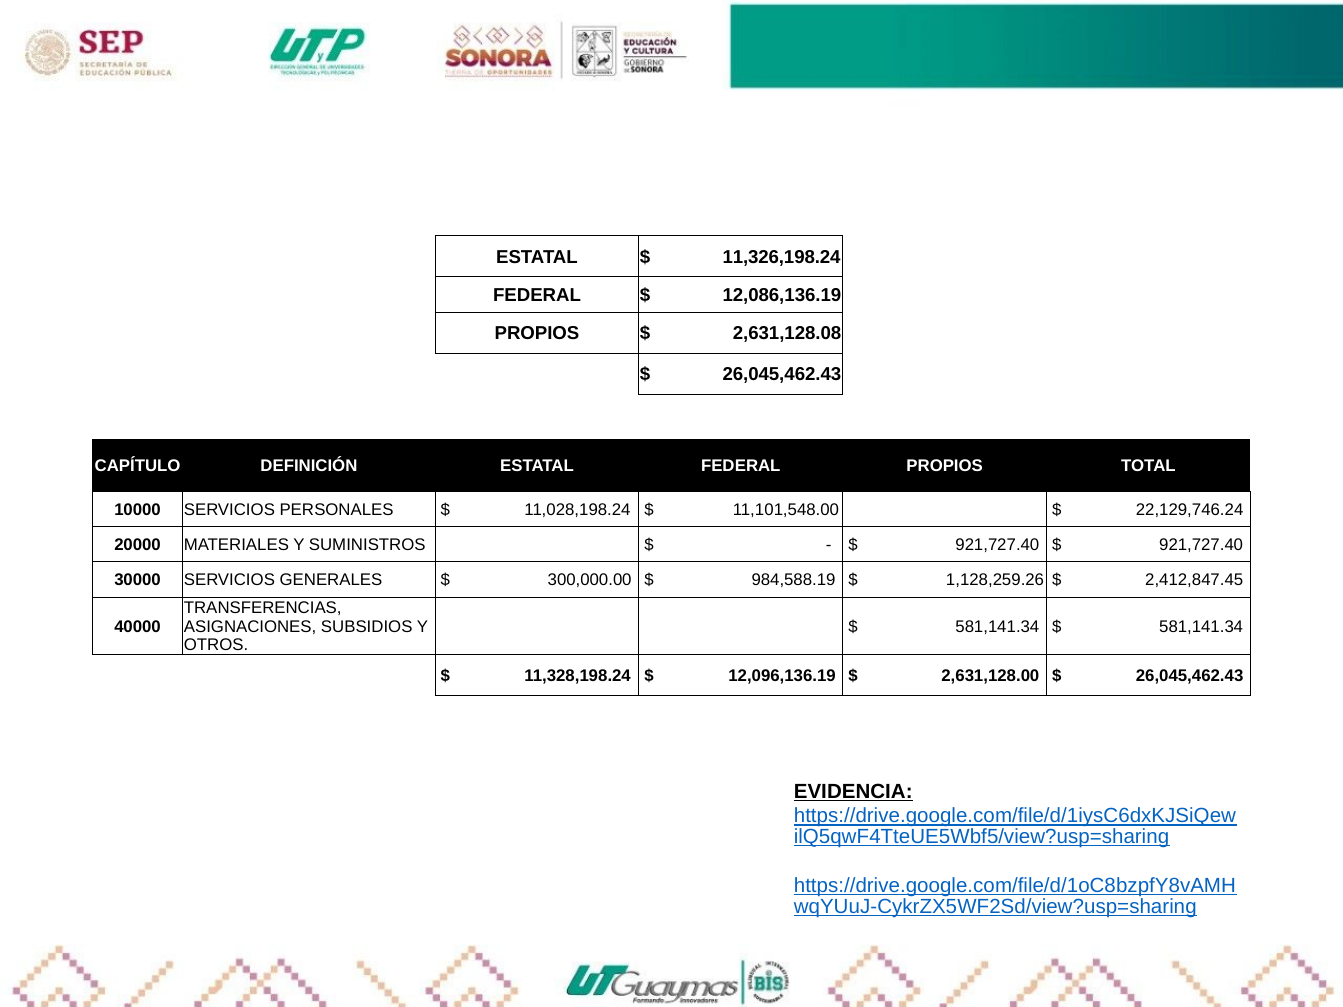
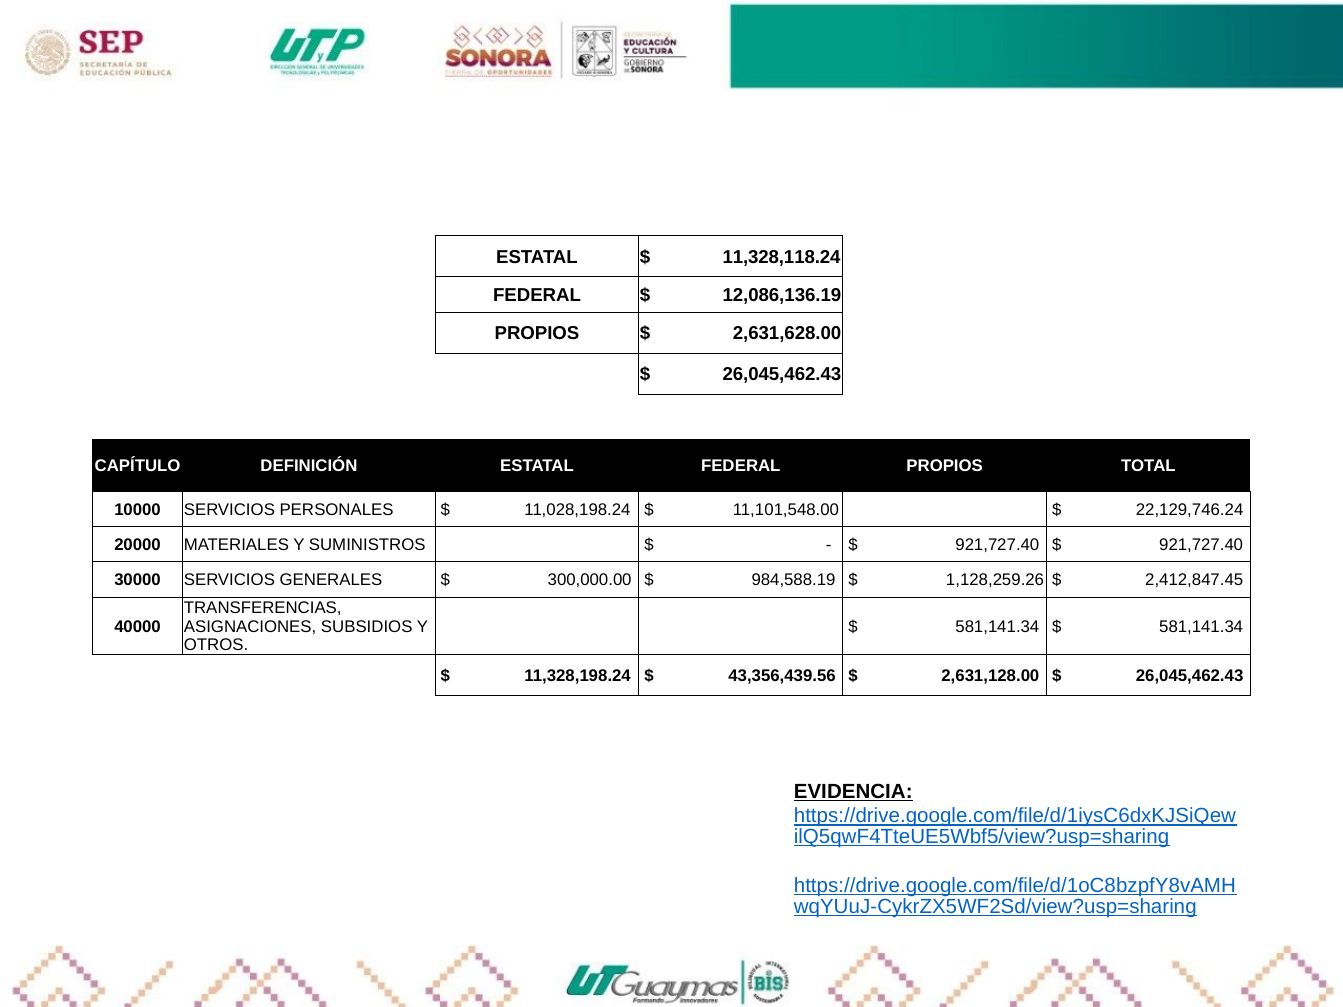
11,326,198.24: 11,326,198.24 -> 11,328,118.24
2,631,128.08: 2,631,128.08 -> 2,631,628.00
12,096,136.19: 12,096,136.19 -> 43,356,439.56
